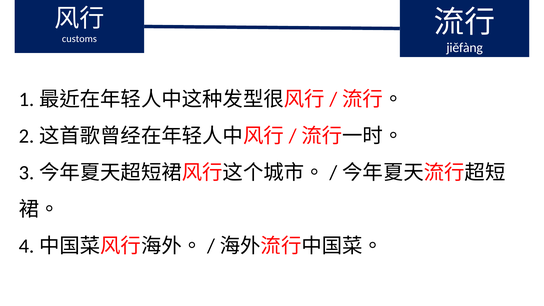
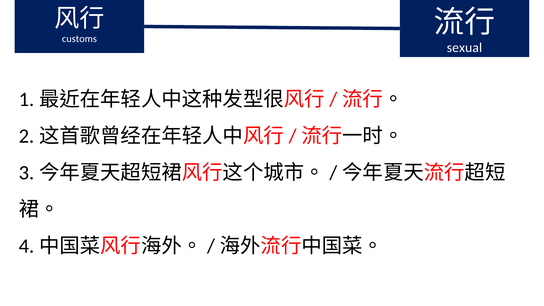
jiěfàng: jiěfàng -> sexual
